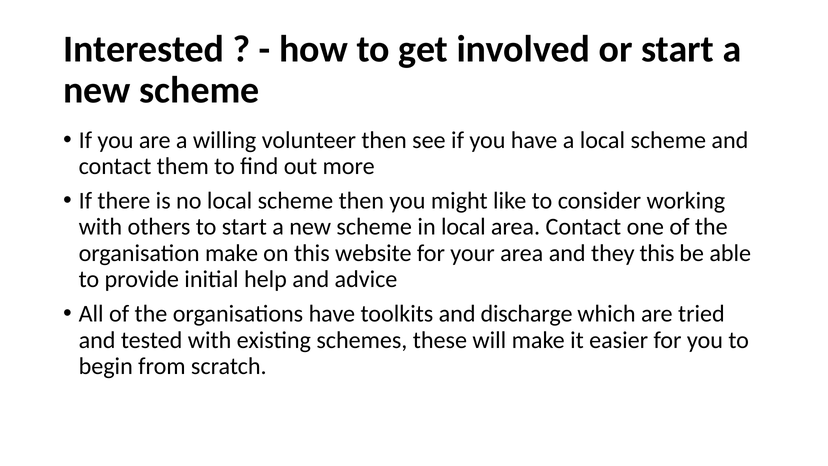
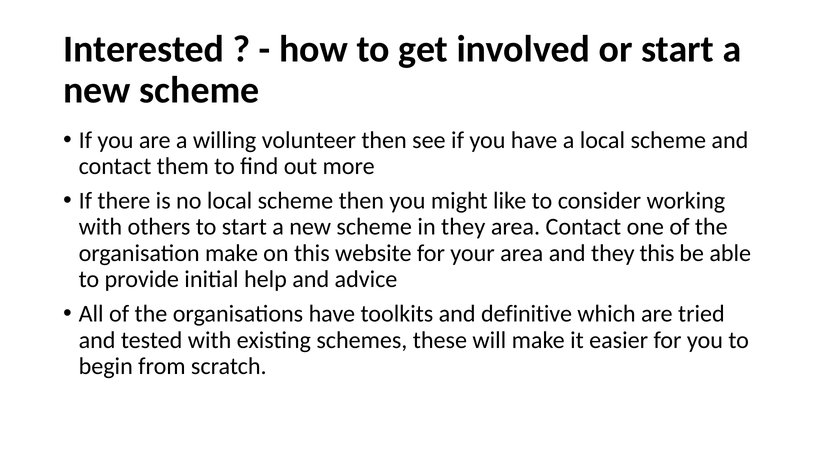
in local: local -> they
discharge: discharge -> definitive
